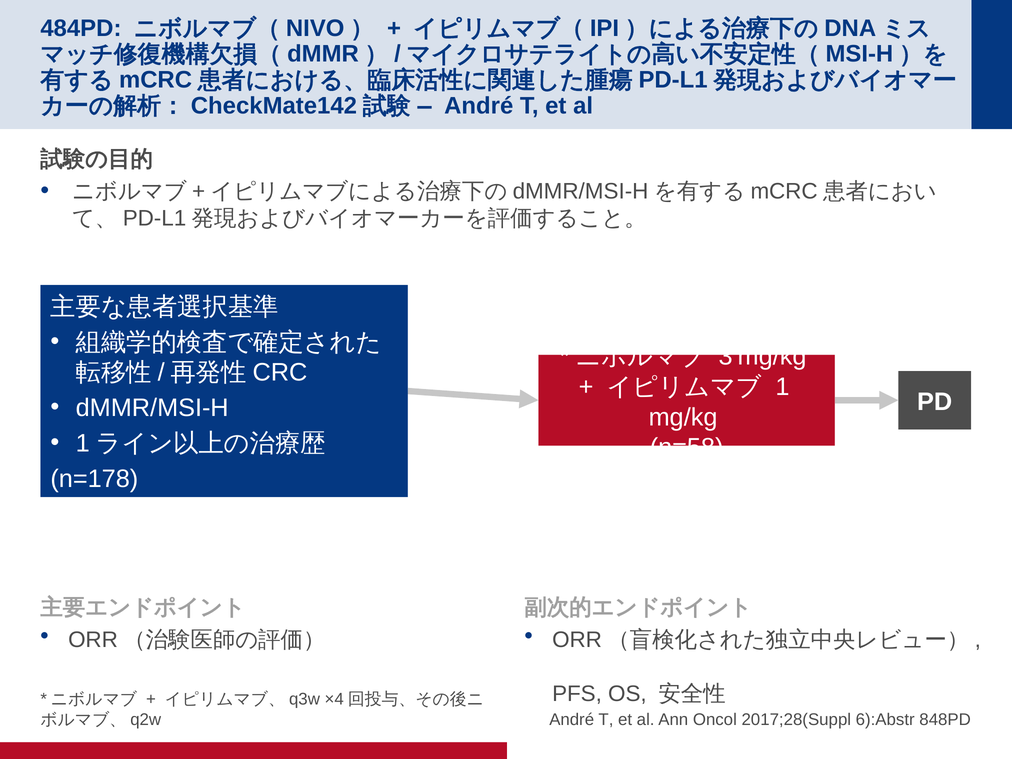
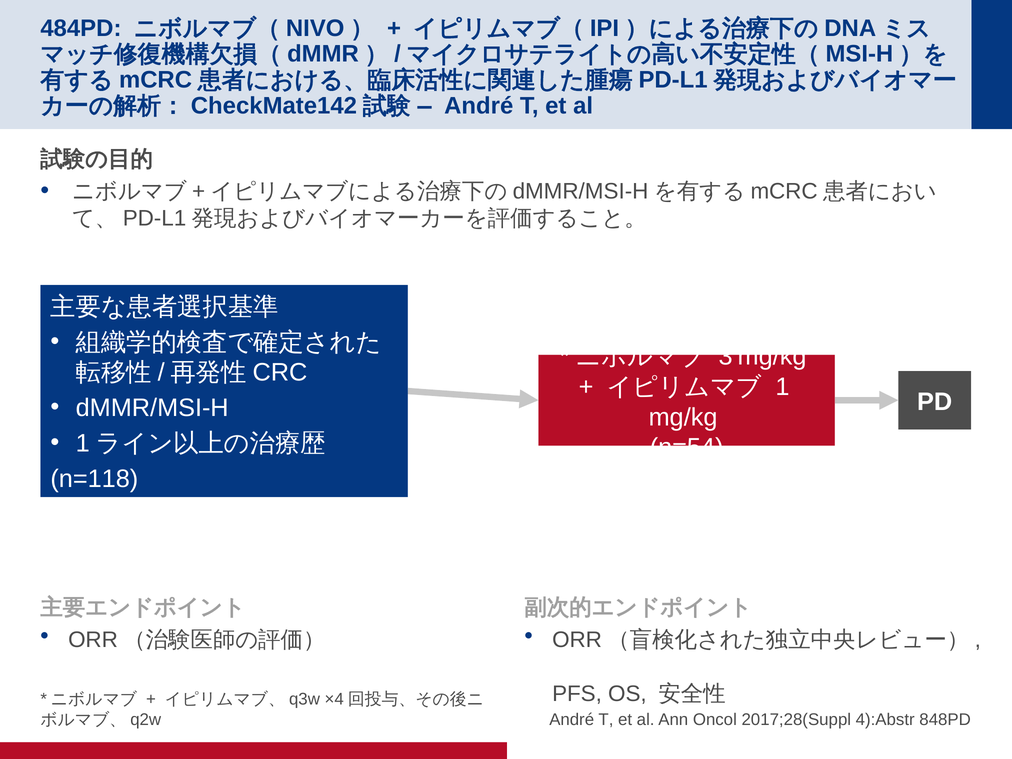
n=58: n=58 -> n=54
n=178: n=178 -> n=118
6):Abstr: 6):Abstr -> 4):Abstr
